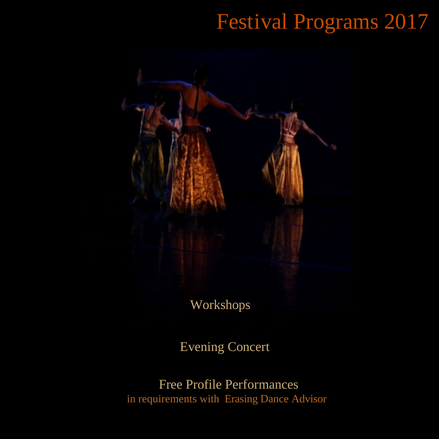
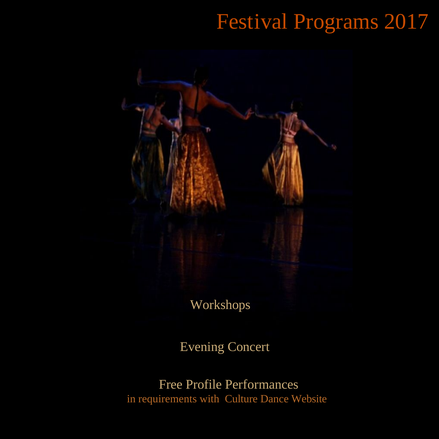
Erasing: Erasing -> Culture
Advisor: Advisor -> Website
